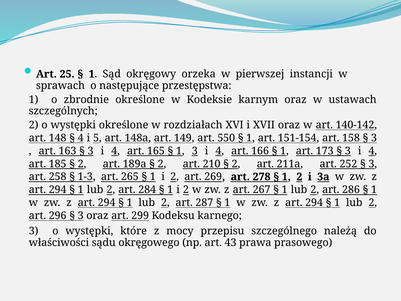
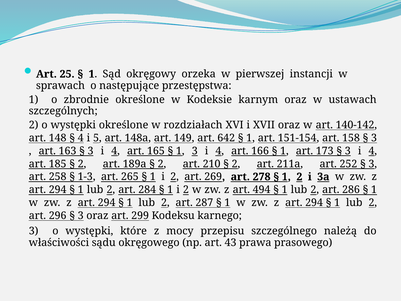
550: 550 -> 642
267: 267 -> 494
